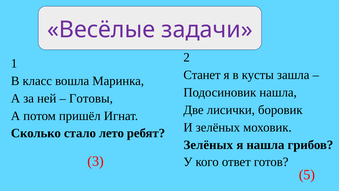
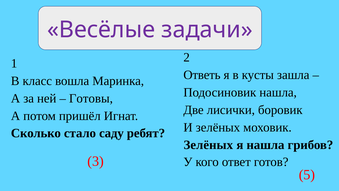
Станет: Станет -> Ответь
лето: лето -> саду
